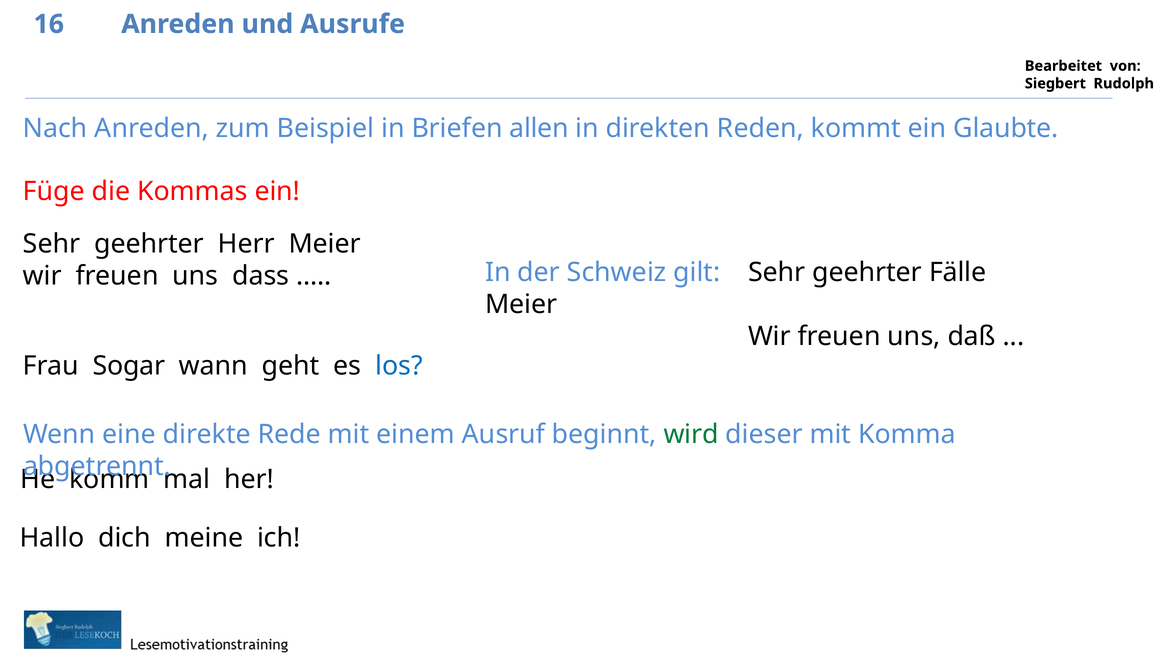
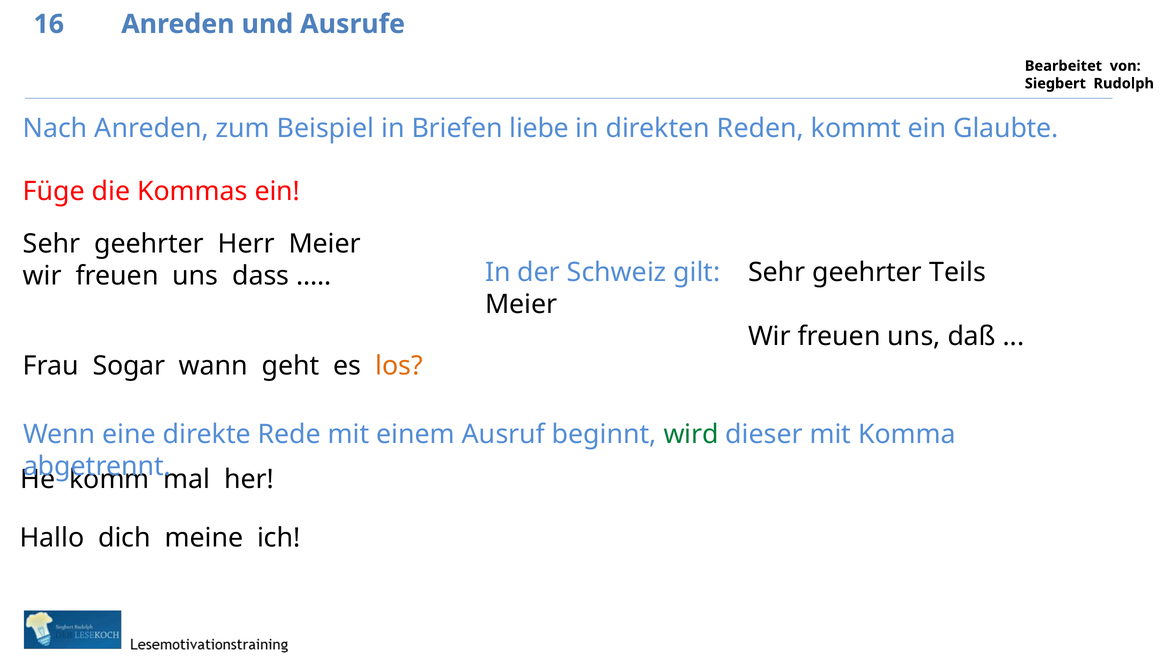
allen: allen -> liebe
Fälle: Fälle -> Teils
los colour: blue -> orange
